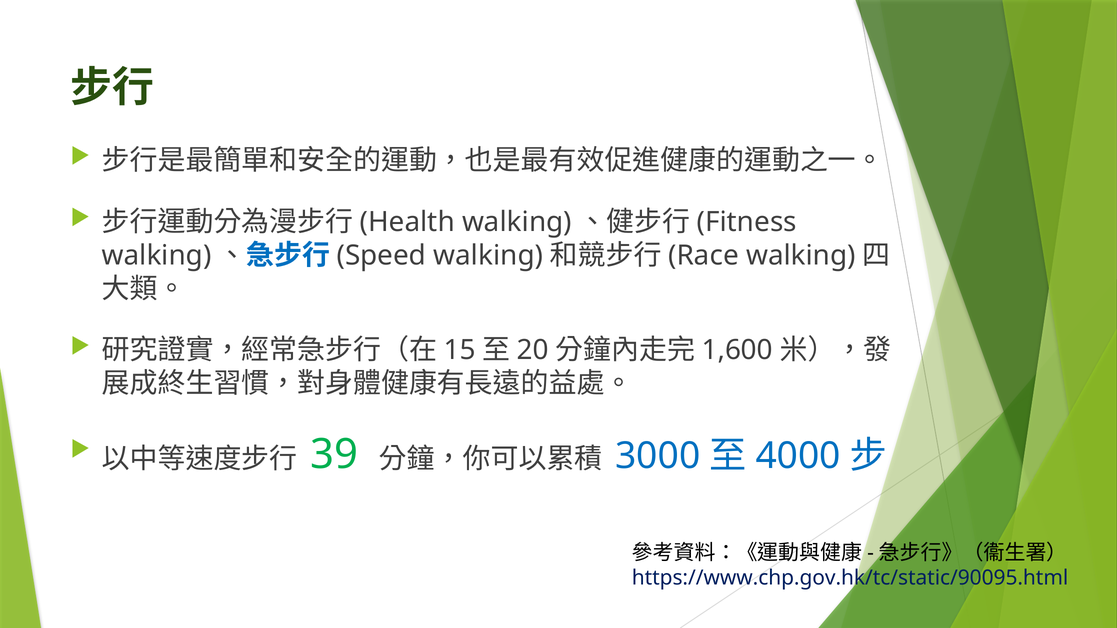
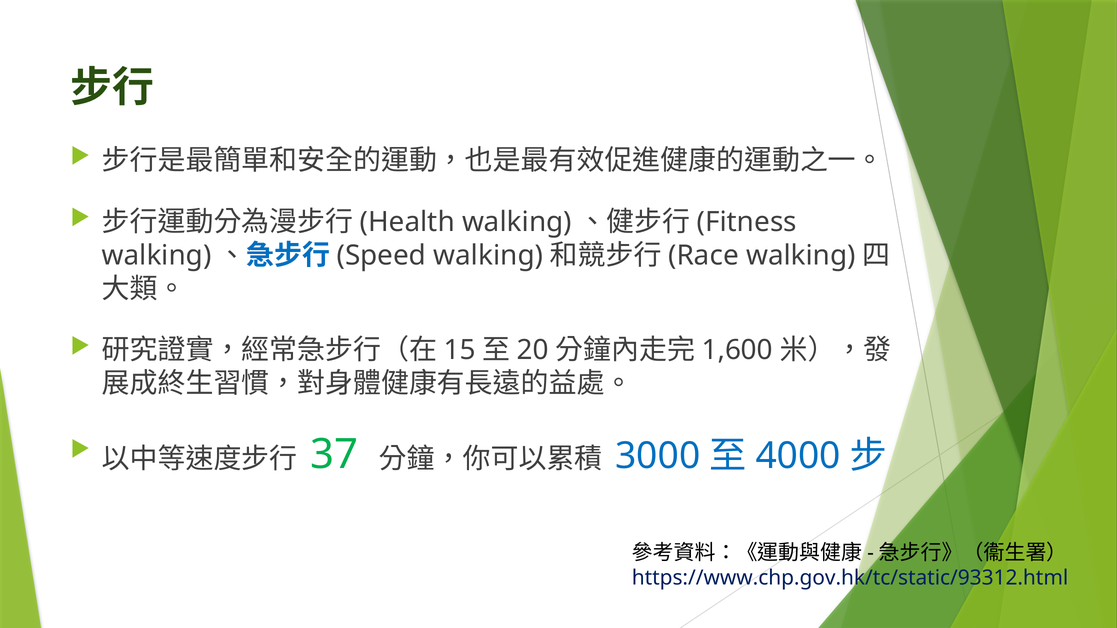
39: 39 -> 37
https://www.chp.gov.hk/tc/static/90095.html: https://www.chp.gov.hk/tc/static/90095.html -> https://www.chp.gov.hk/tc/static/93312.html
